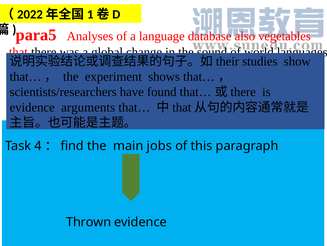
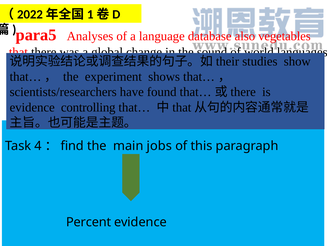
arguments: arguments -> controlling
Thrown: Thrown -> Percent
